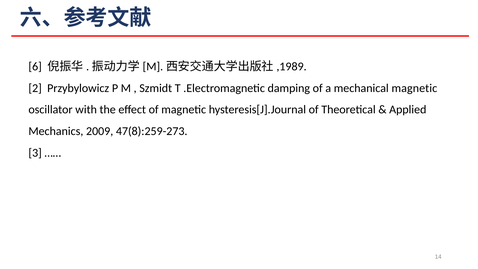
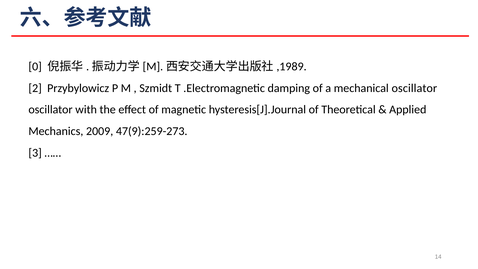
6: 6 -> 0
mechanical magnetic: magnetic -> oscillator
47(8):259-273: 47(8):259-273 -> 47(9):259-273
